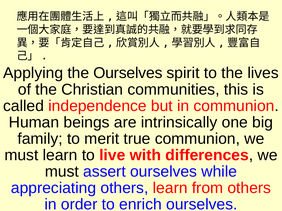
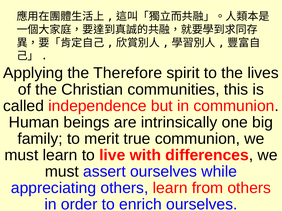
the Ourselves: Ourselves -> Therefore
